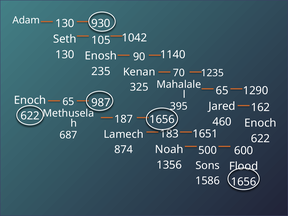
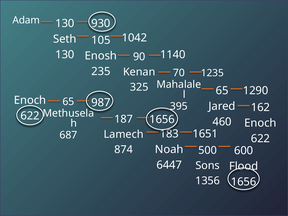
1356: 1356 -> 6447
1586: 1586 -> 1356
